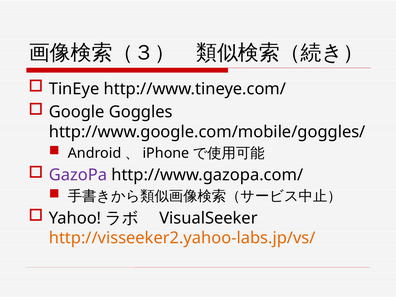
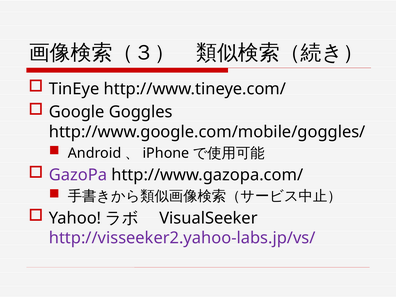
http://visseeker2.yahoo-labs.jp/vs/ colour: orange -> purple
